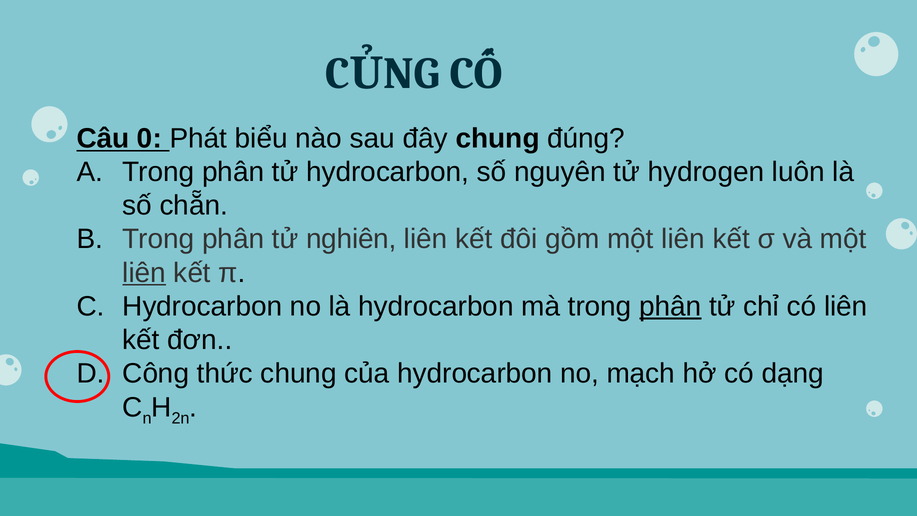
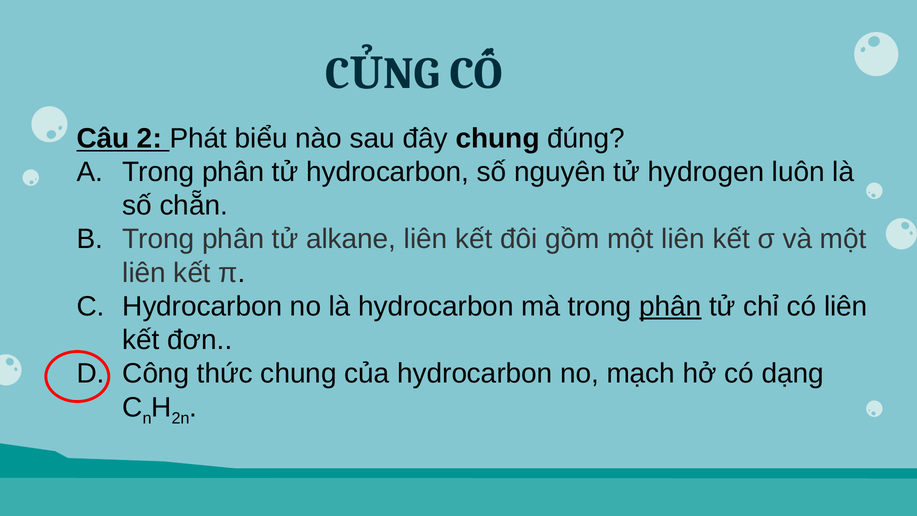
0: 0 -> 2
nghiên: nghiên -> alkane
liên at (144, 273) underline: present -> none
